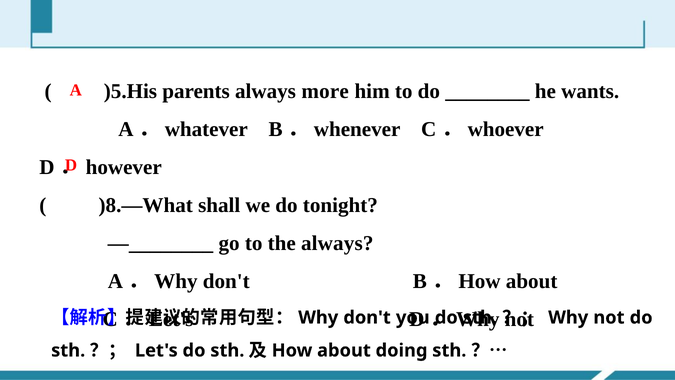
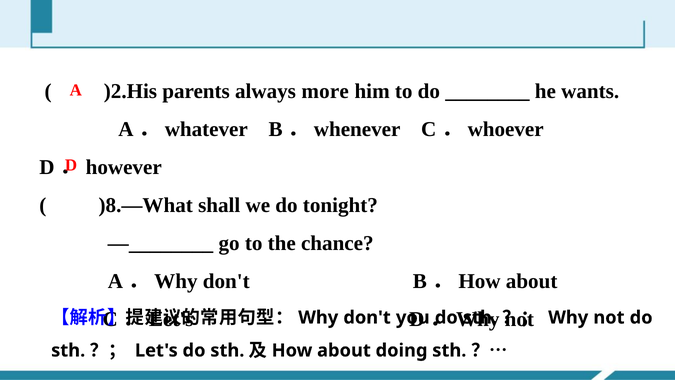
)5.His: )5.His -> )2.His
the always: always -> chance
